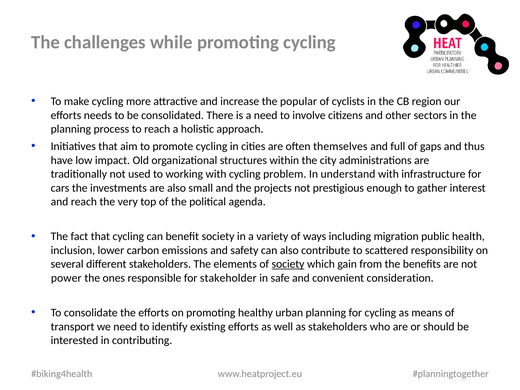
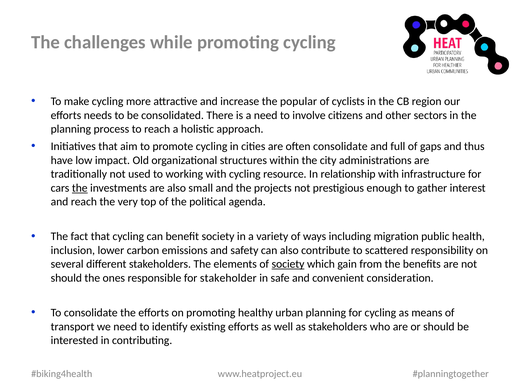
often themselves: themselves -> consolidate
problem: problem -> resource
understand: understand -> relationship
the at (80, 188) underline: none -> present
power at (66, 278): power -> should
